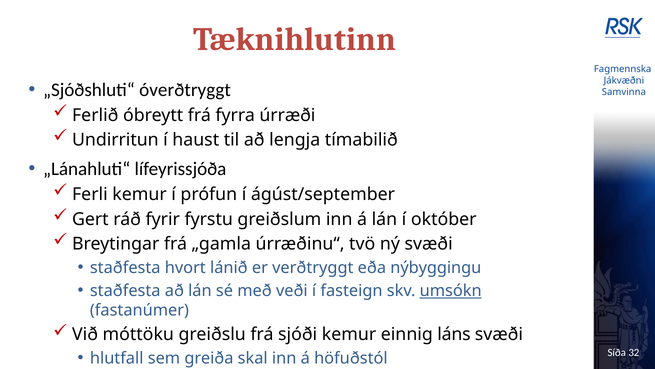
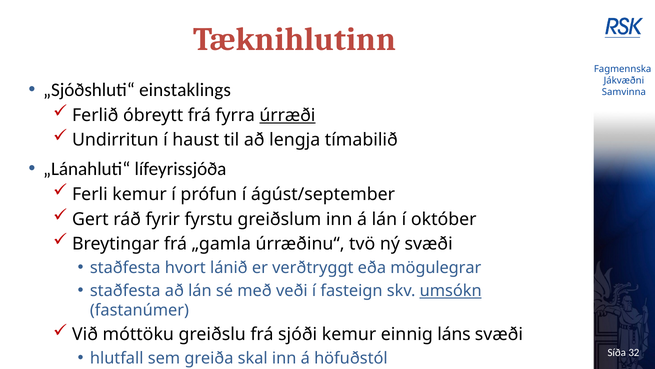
óverðtryggt: óverðtryggt -> einstaklings
úrræði underline: none -> present
nýbyggingu: nýbyggingu -> mögulegrar
